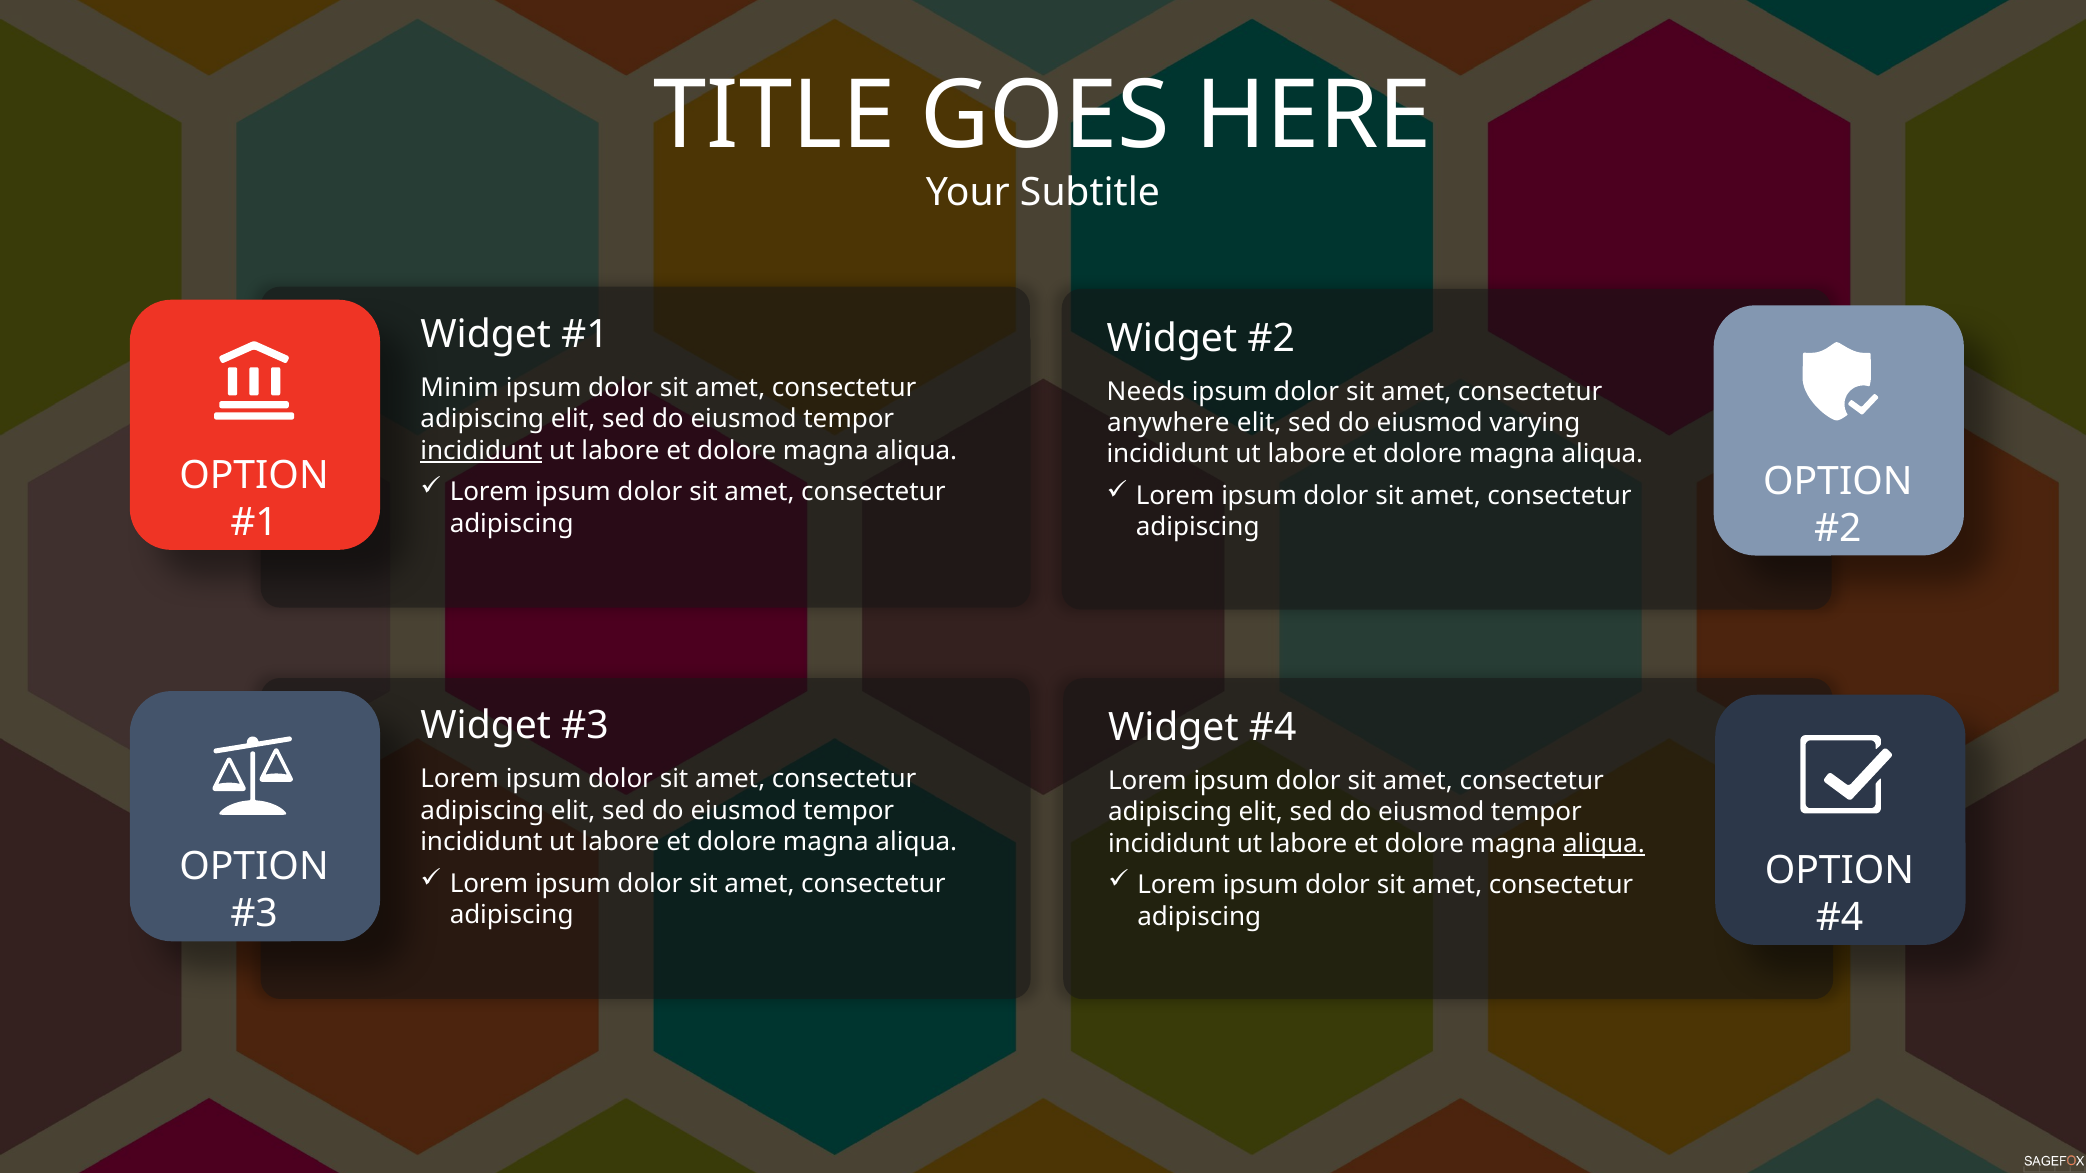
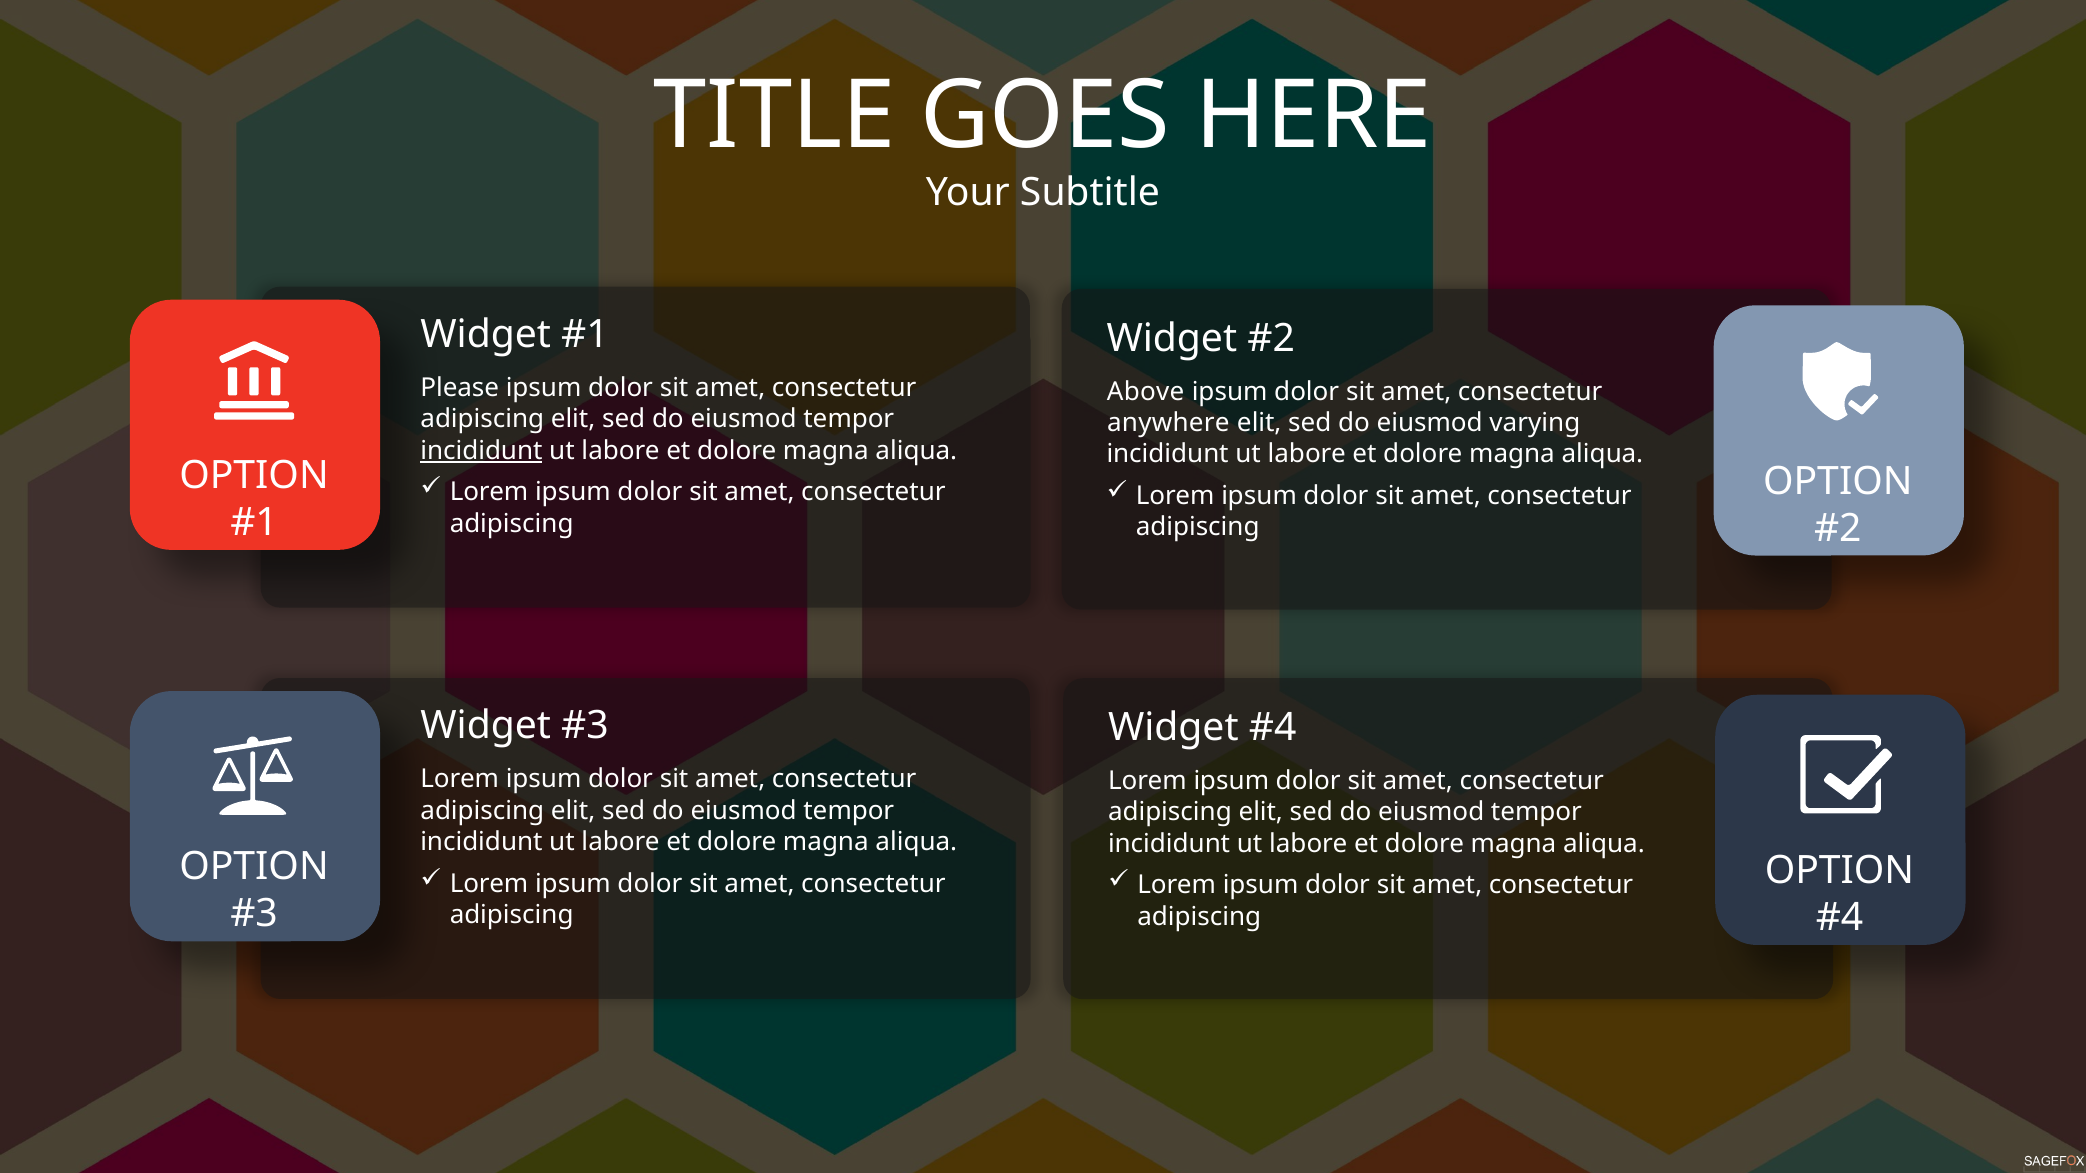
Minim: Minim -> Please
Needs: Needs -> Above
aliqua at (1604, 844) underline: present -> none
